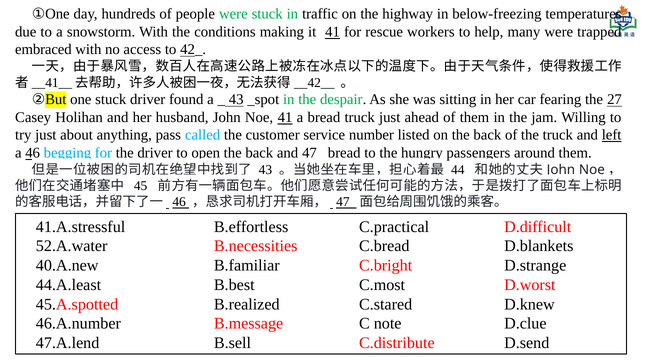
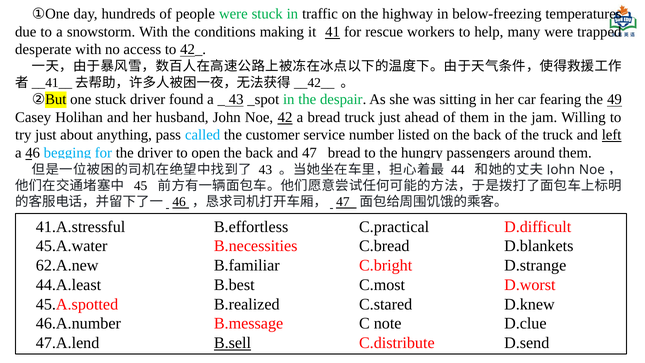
embraced: embraced -> desperate
27: 27 -> 49
Noe 41: 41 -> 42
52.A.water: 52.A.water -> 45.A.water
40.A.new: 40.A.new -> 62.A.new
B.sell underline: none -> present
